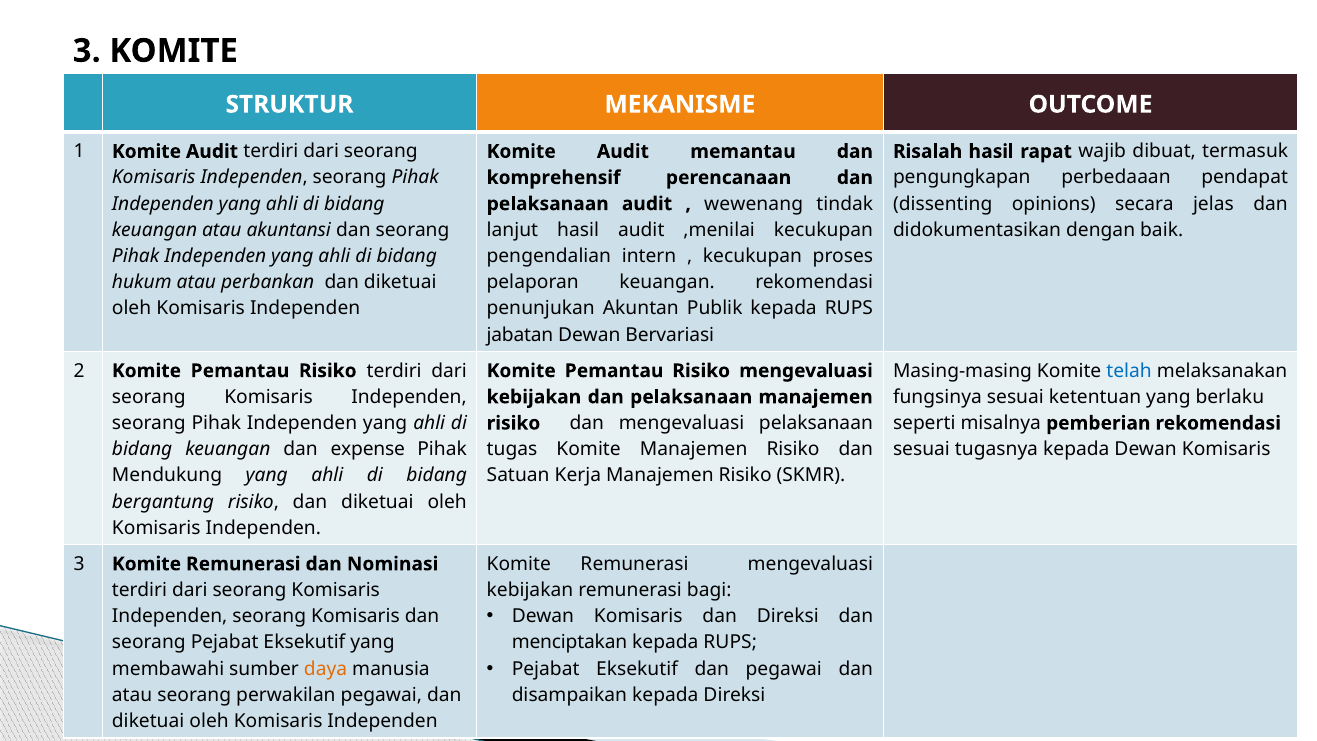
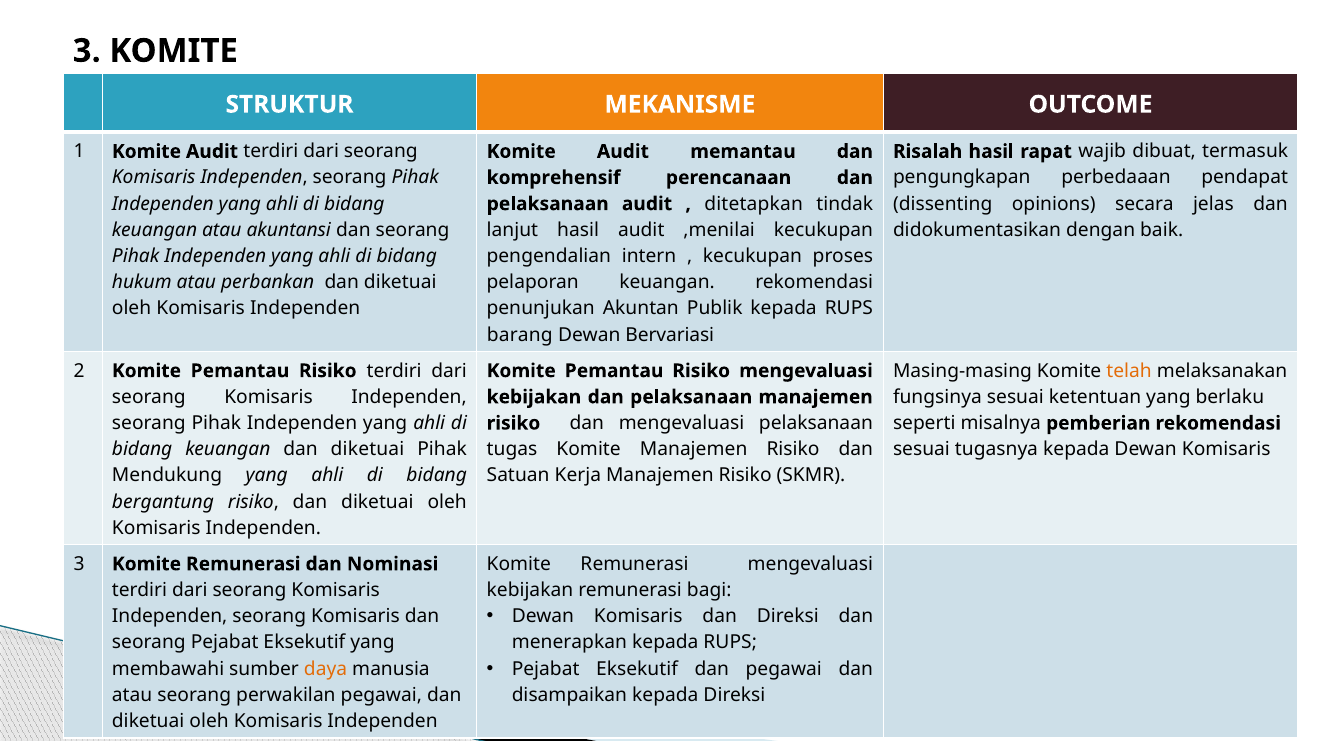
wewenang: wewenang -> ditetapkan
jabatan: jabatan -> barang
telah colour: blue -> orange
keuangan dan expense: expense -> diketuai
menciptakan: menciptakan -> menerapkan
